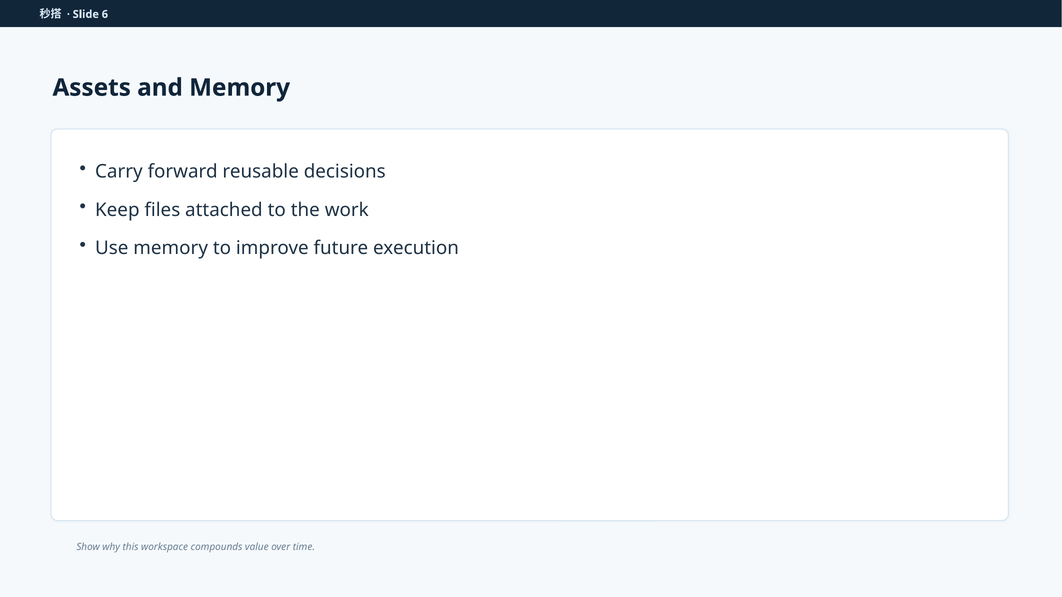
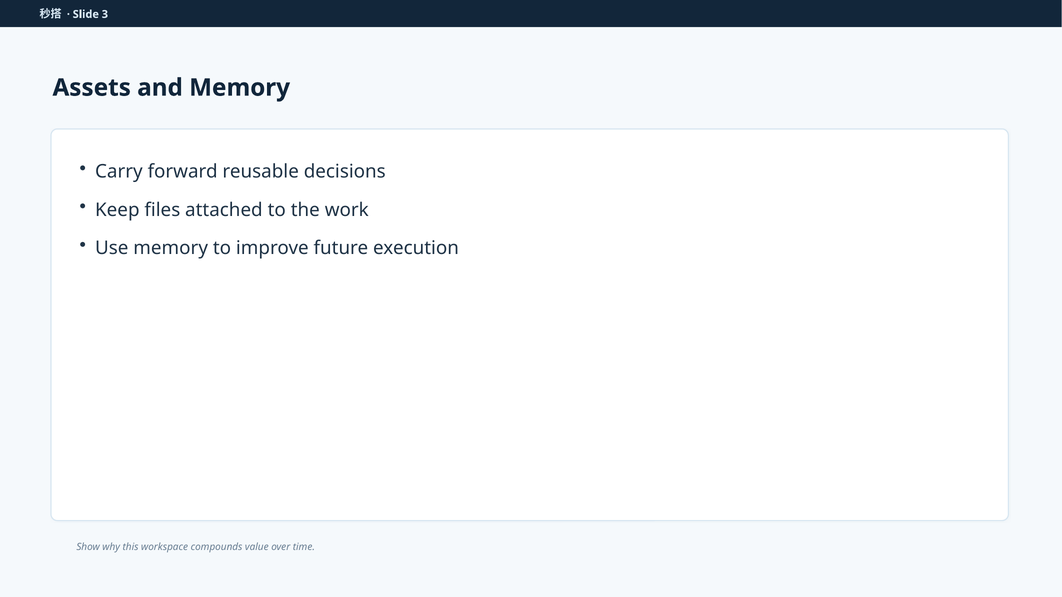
6: 6 -> 3
